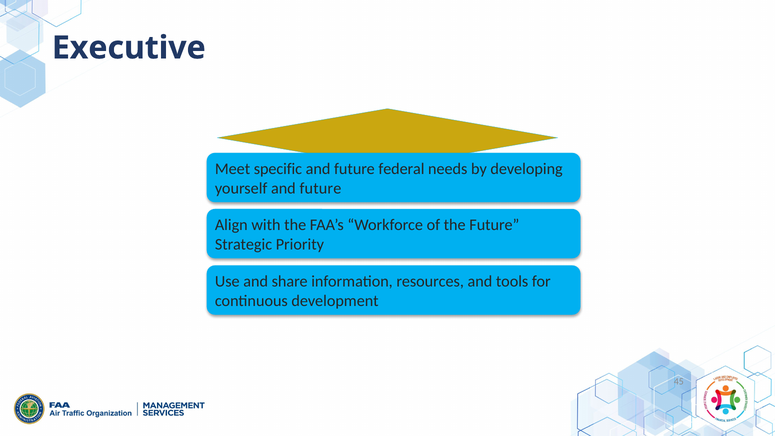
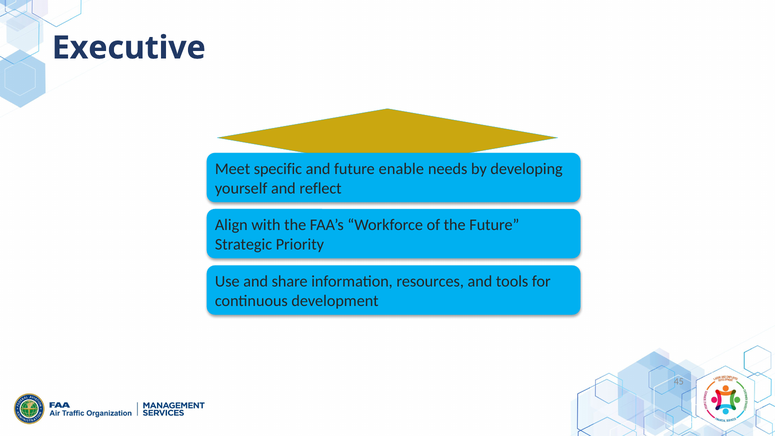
federal: federal -> enable
yourself and future: future -> reflect
